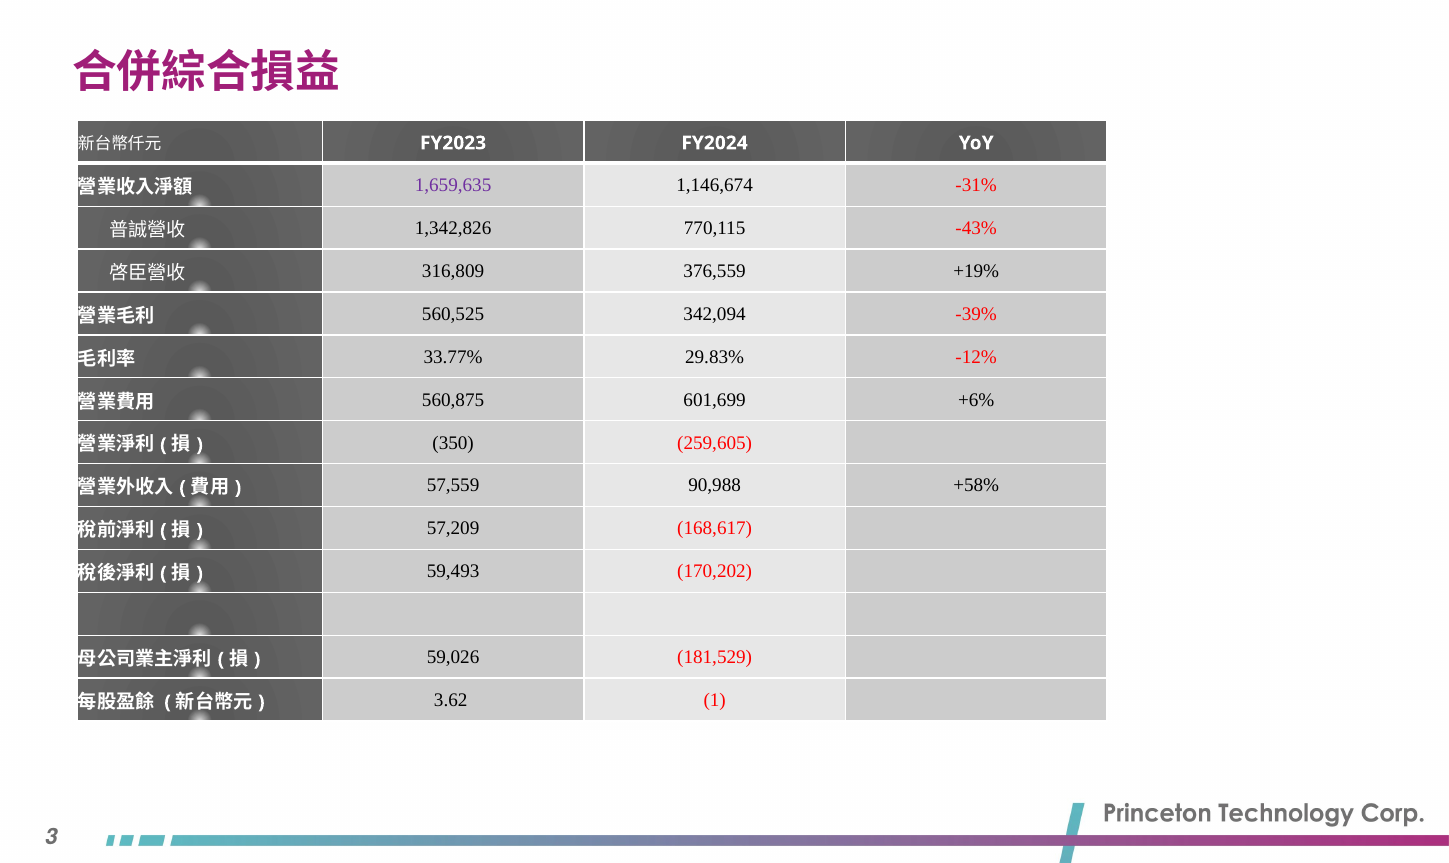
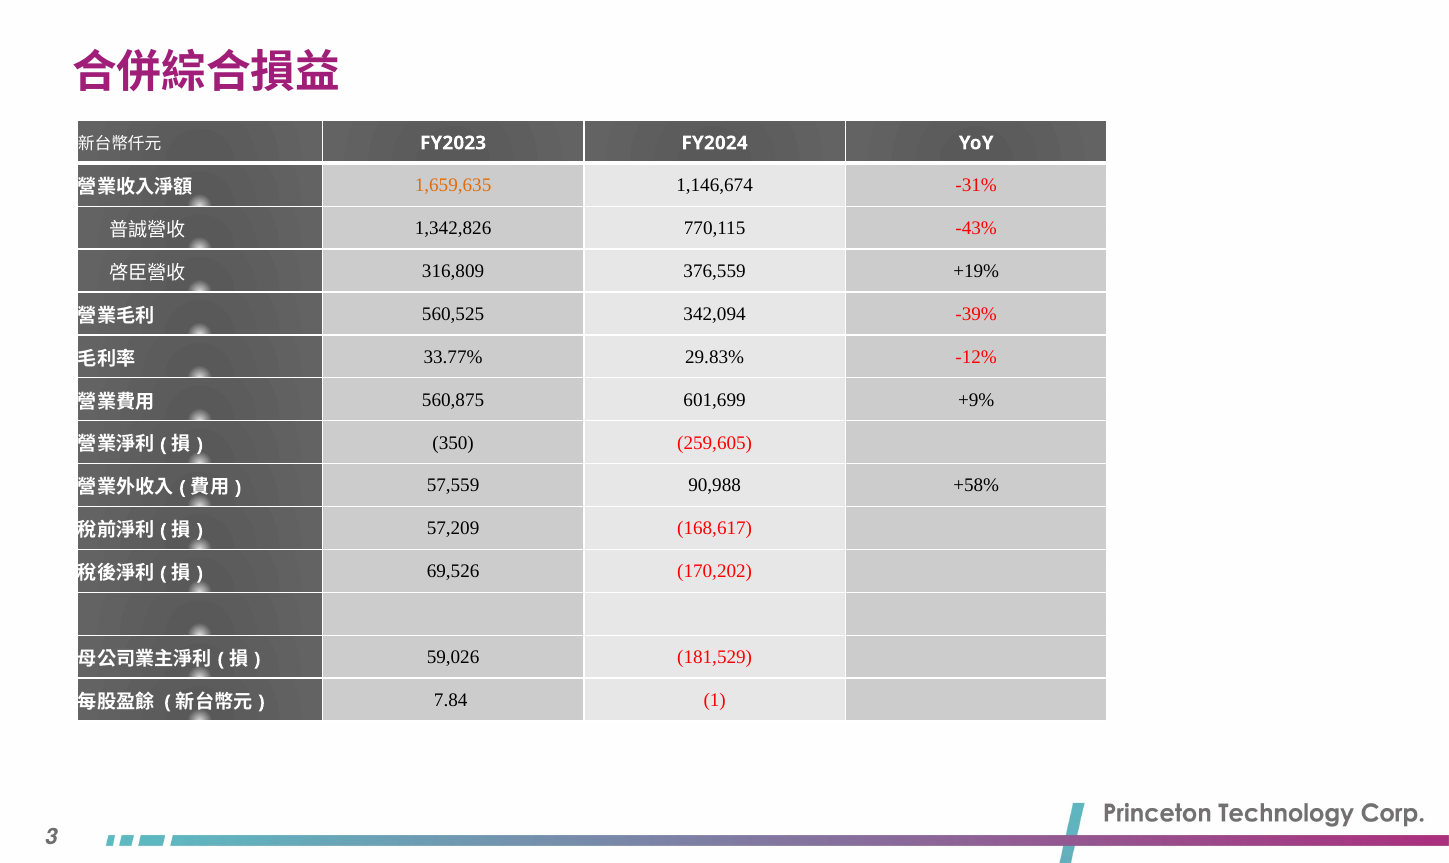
1,659,635 colour: purple -> orange
+6%: +6% -> +9%
59,493: 59,493 -> 69,526
3.62: 3.62 -> 7.84
